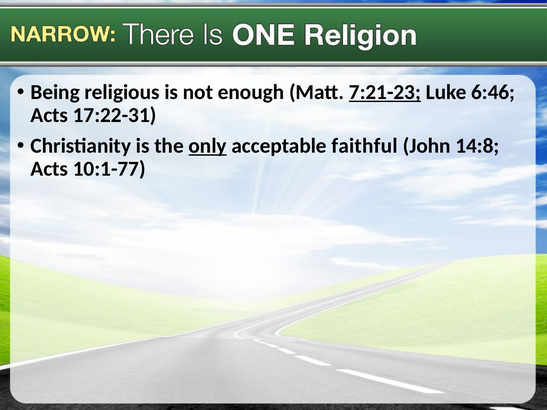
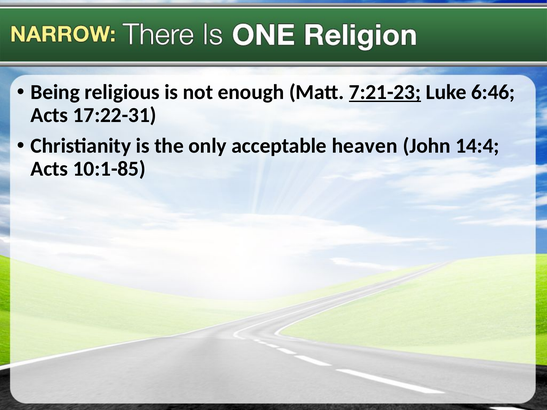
only underline: present -> none
faithful: faithful -> heaven
14:8: 14:8 -> 14:4
10:1-77: 10:1-77 -> 10:1-85
